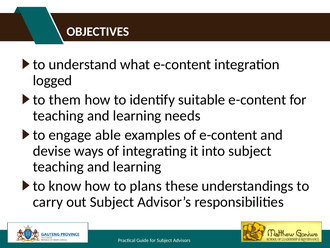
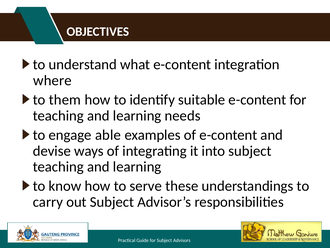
logged: logged -> where
plans: plans -> serve
